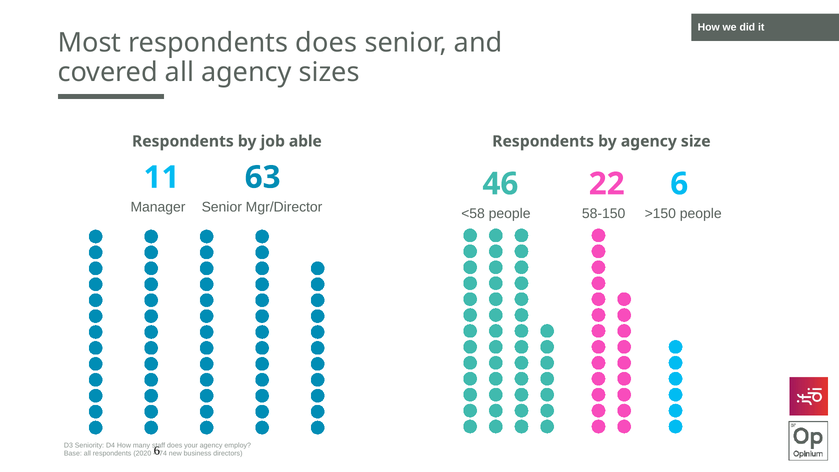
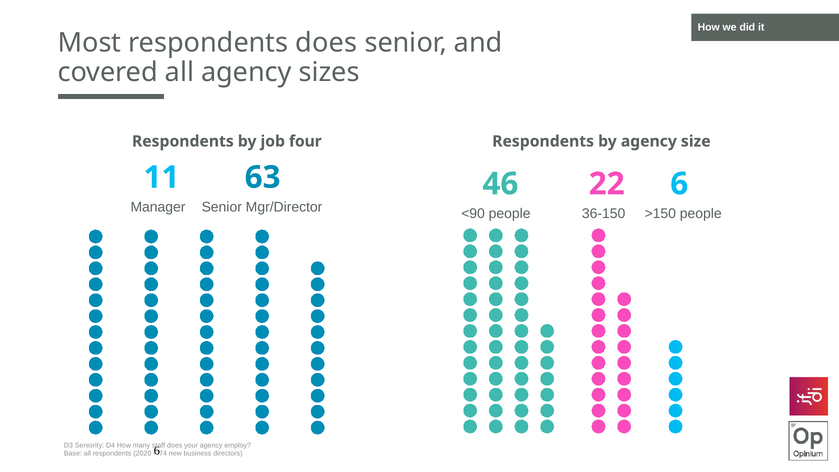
able: able -> four
<58: <58 -> <90
58-150: 58-150 -> 36-150
